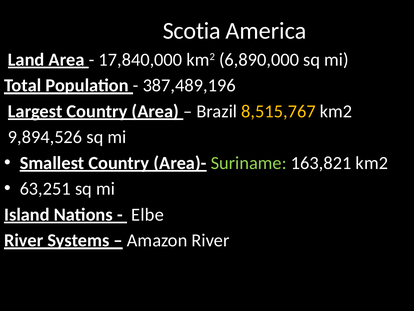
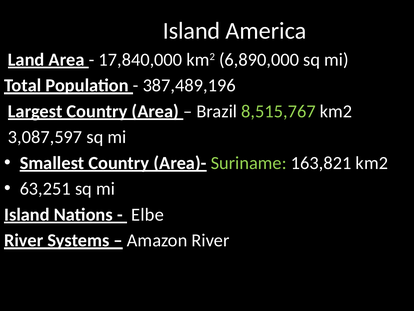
Scotia at (192, 31): Scotia -> Island
8,515,767 colour: yellow -> light green
9,894,526: 9,894,526 -> 3,087,597
